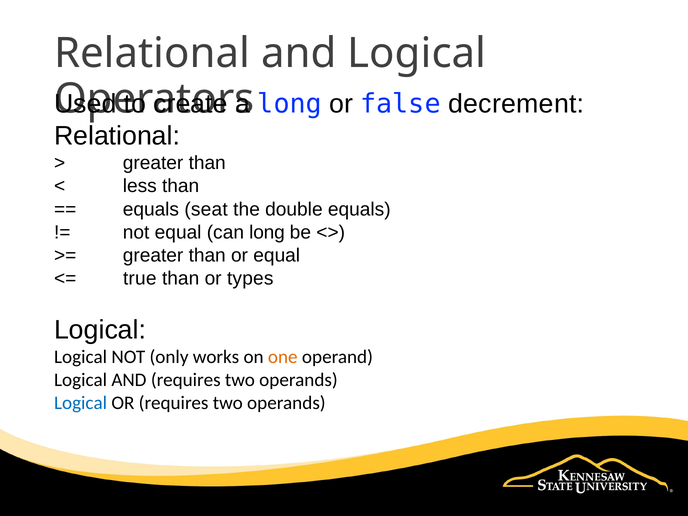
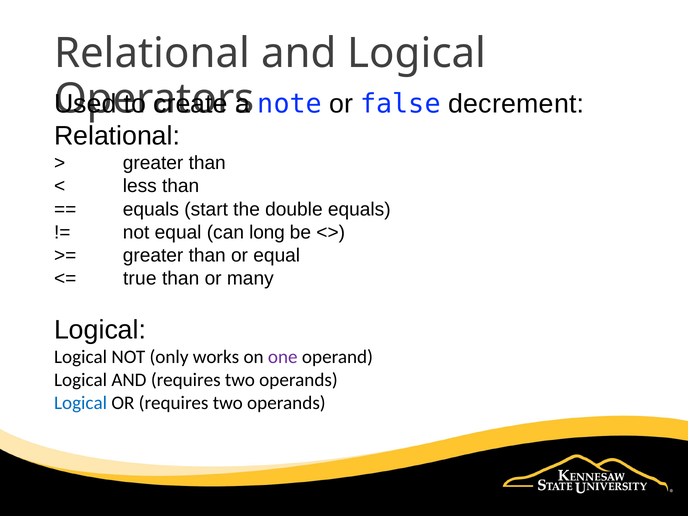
long at (290, 104): long -> note
seat: seat -> start
types: types -> many
one colour: orange -> purple
